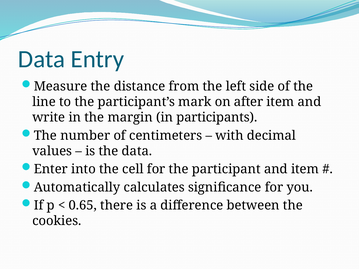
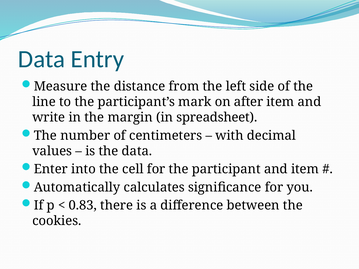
participants: participants -> spreadsheet
0.65: 0.65 -> 0.83
